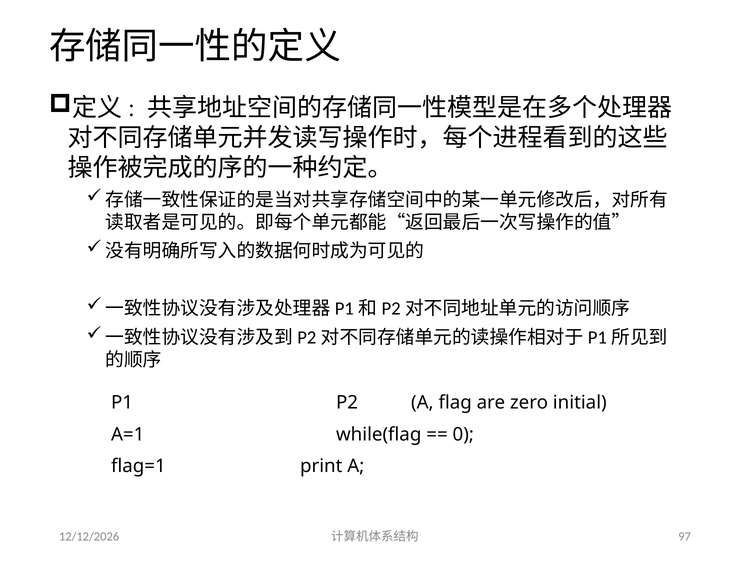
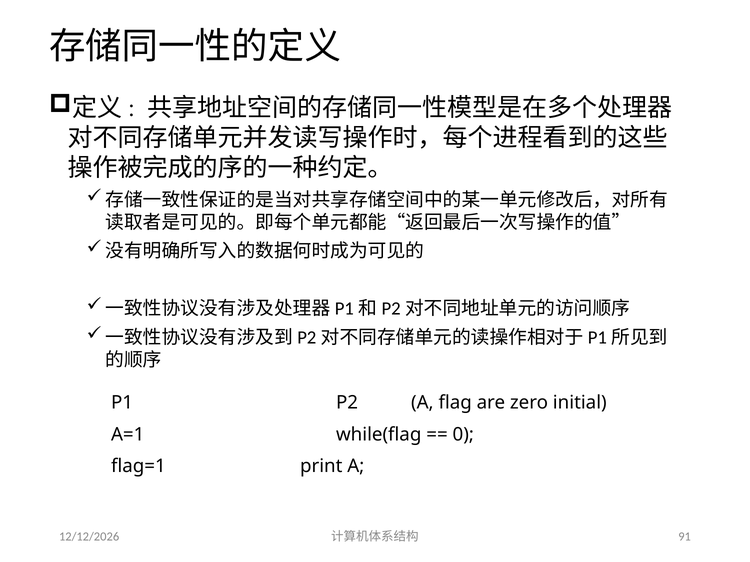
97: 97 -> 91
